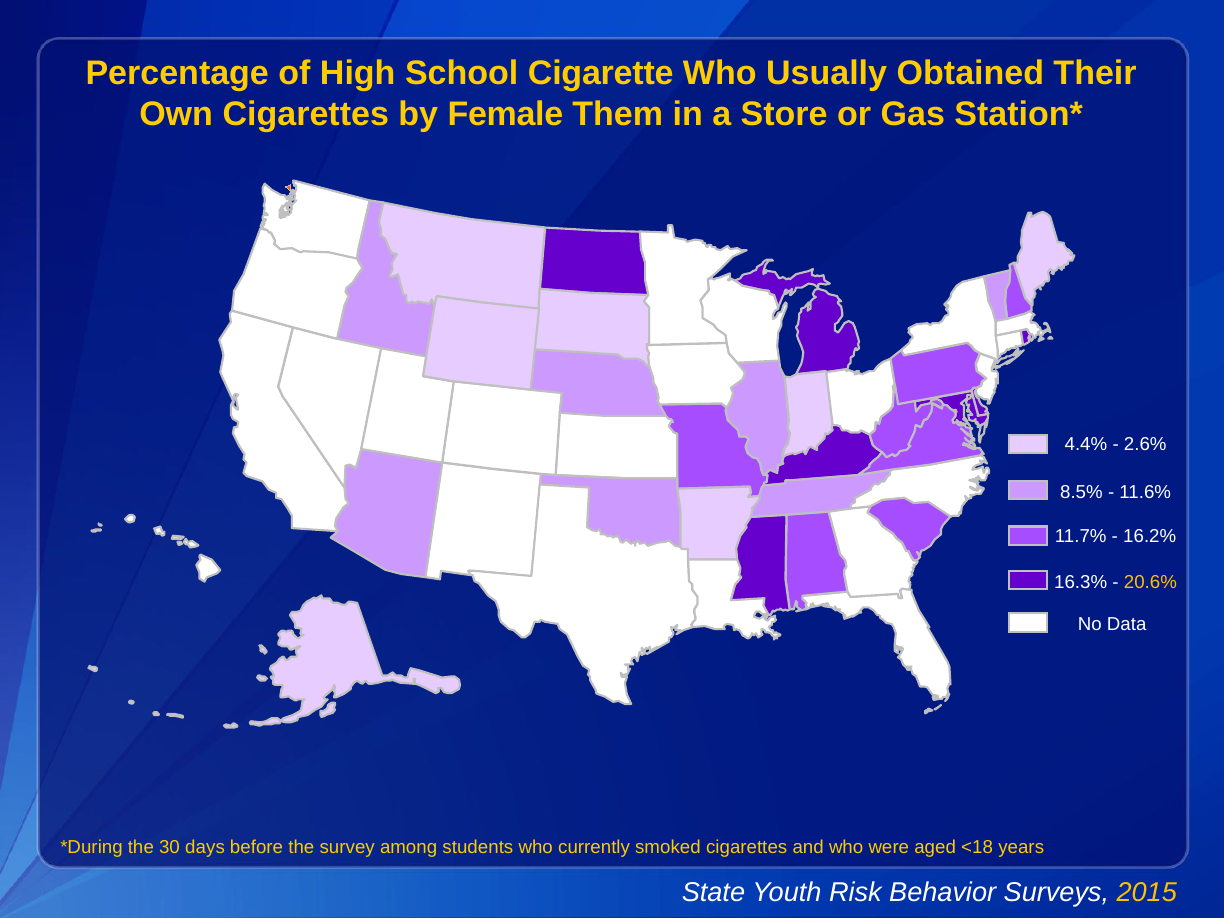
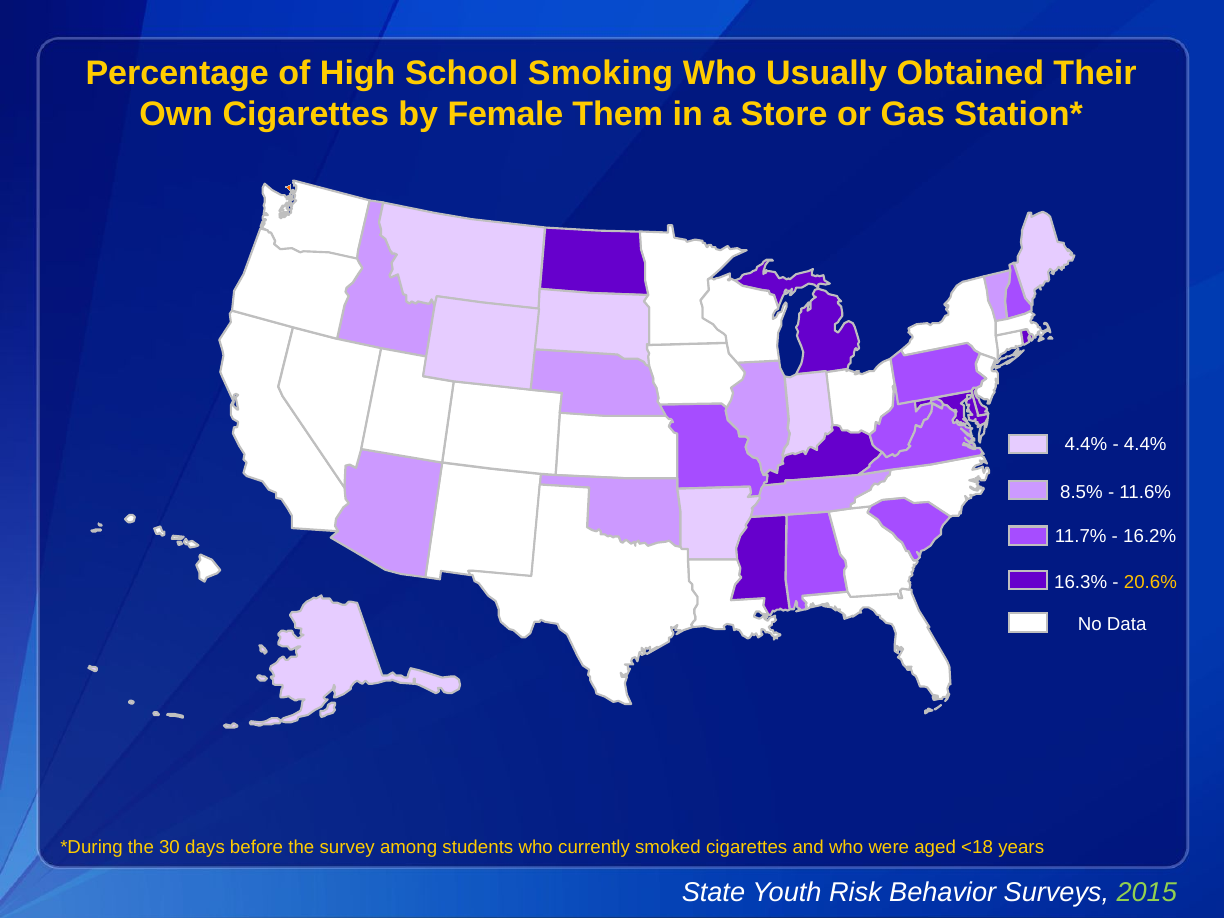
Cigarette: Cigarette -> Smoking
2.6% at (1145, 445): 2.6% -> 4.4%
2015 colour: yellow -> light green
